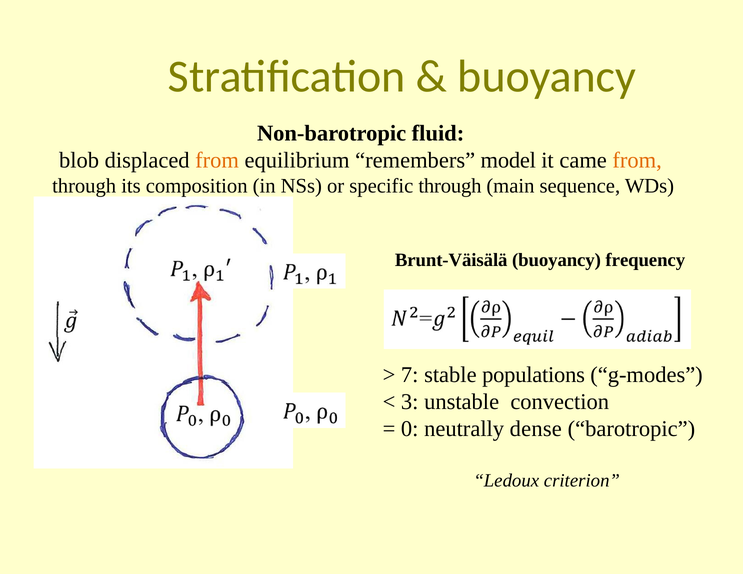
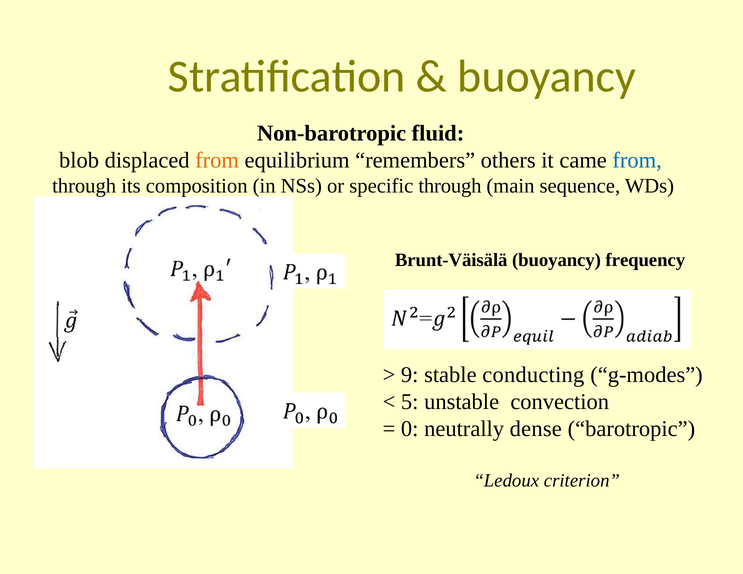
model: model -> others
from at (637, 160) colour: orange -> blue
7: 7 -> 9
populations: populations -> conducting
3: 3 -> 5
